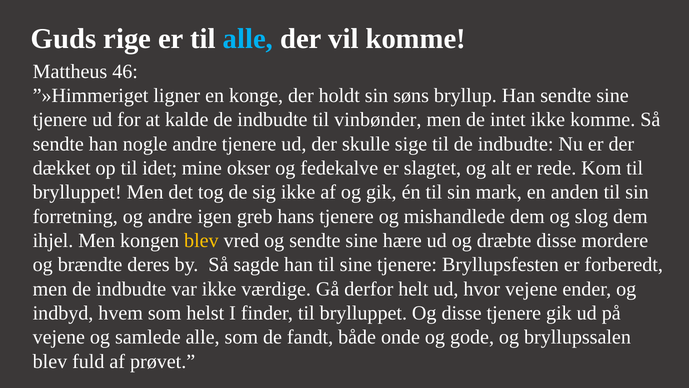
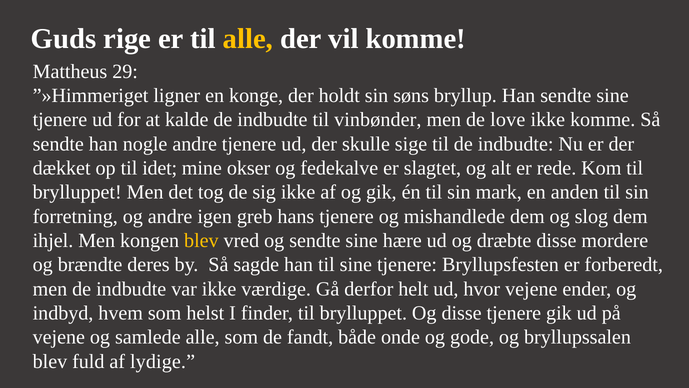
alle at (248, 39) colour: light blue -> yellow
46: 46 -> 29
intet: intet -> love
prøvet: prøvet -> lydige
